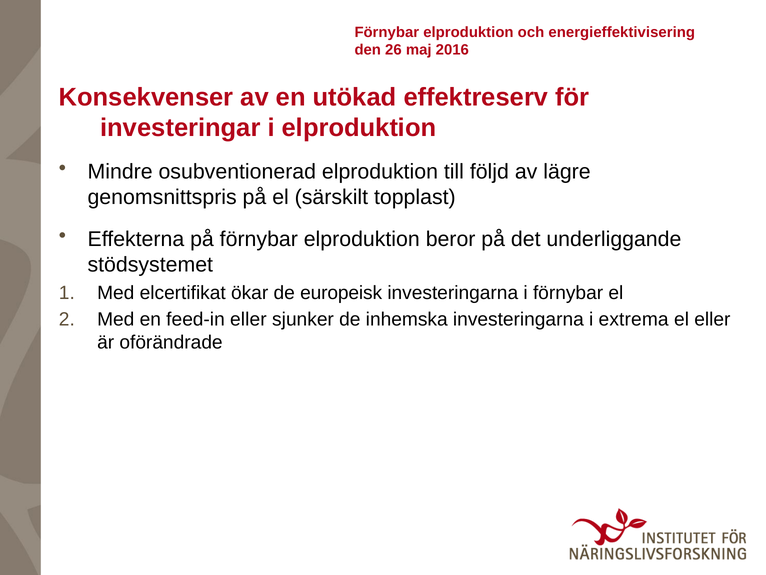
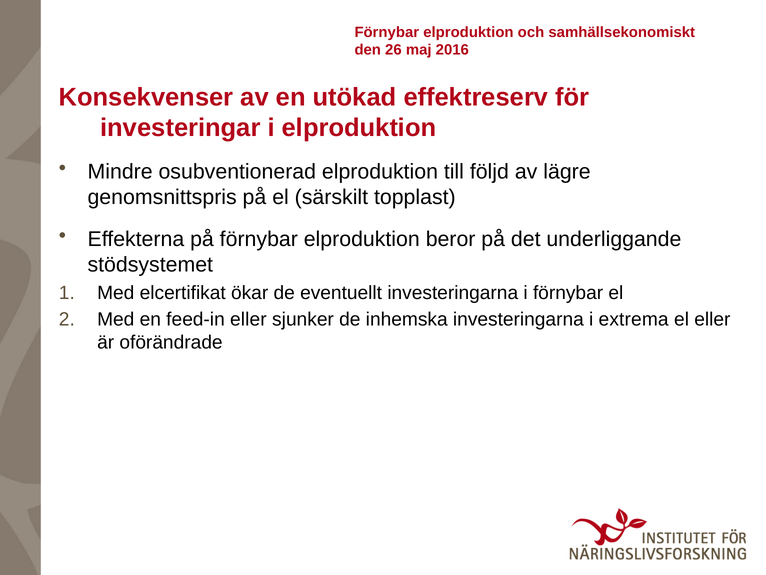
energieffektivisering: energieffektivisering -> samhällsekonomiskt
europeisk: europeisk -> eventuellt
